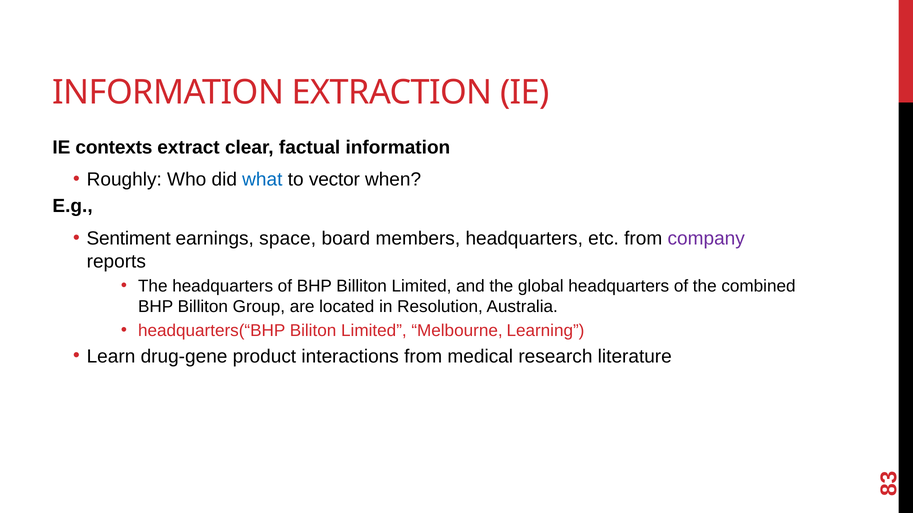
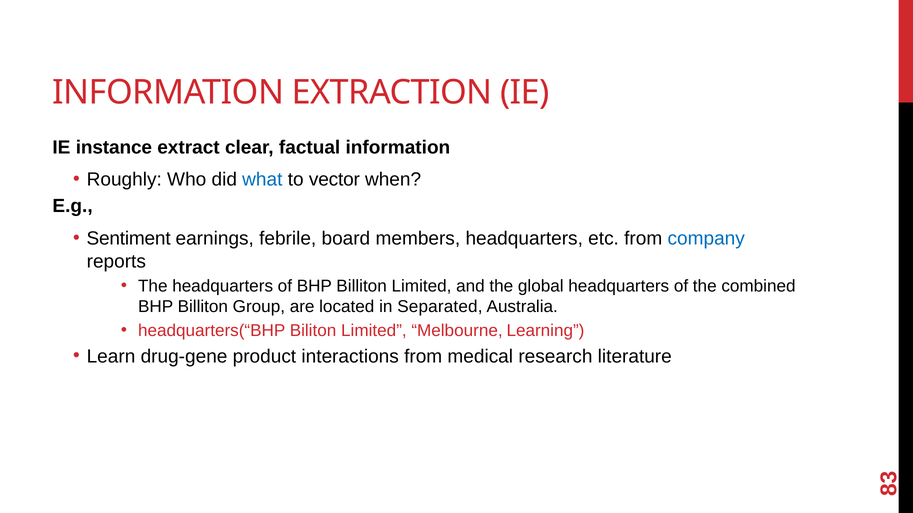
contexts: contexts -> instance
space: space -> febrile
company colour: purple -> blue
Resolution: Resolution -> Separated
